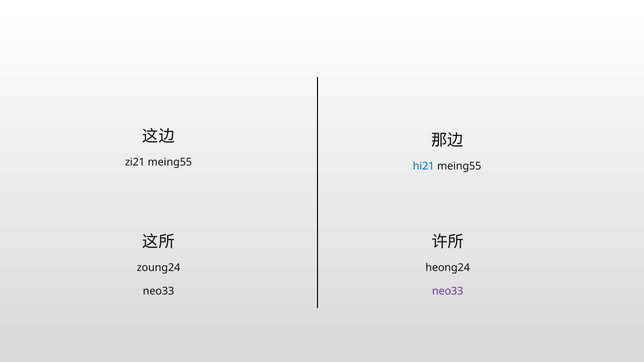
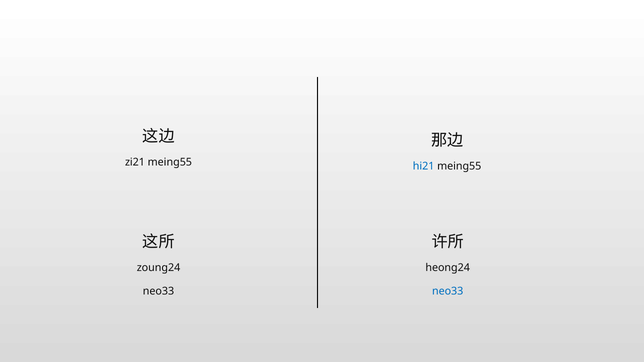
neo33 at (448, 291) colour: purple -> blue
